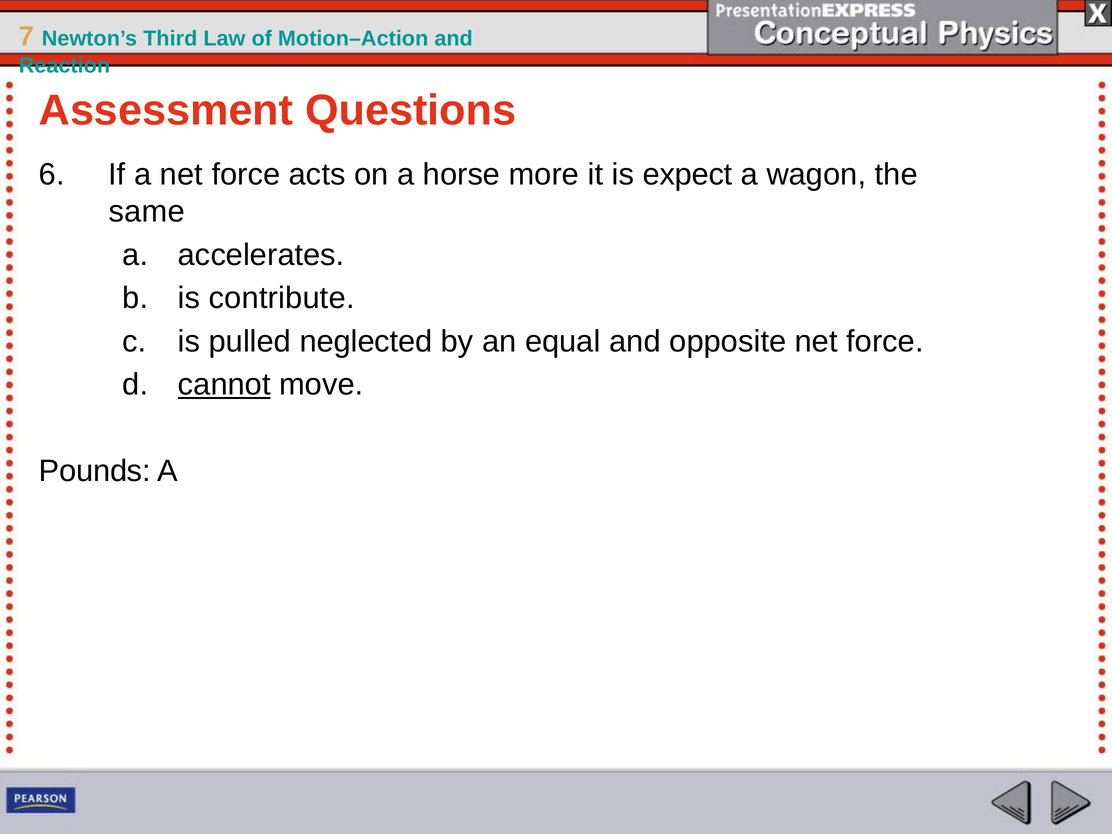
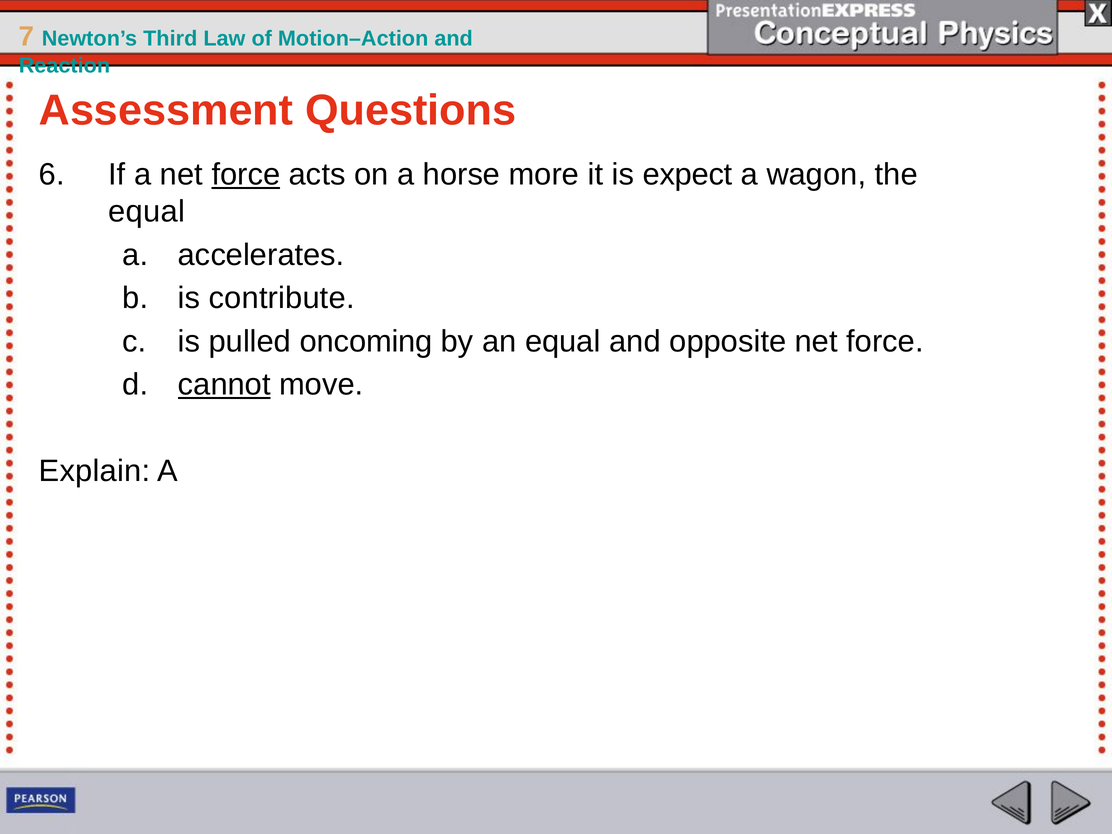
force at (246, 175) underline: none -> present
same at (147, 212): same -> equal
neglected: neglected -> oncoming
Pounds: Pounds -> Explain
